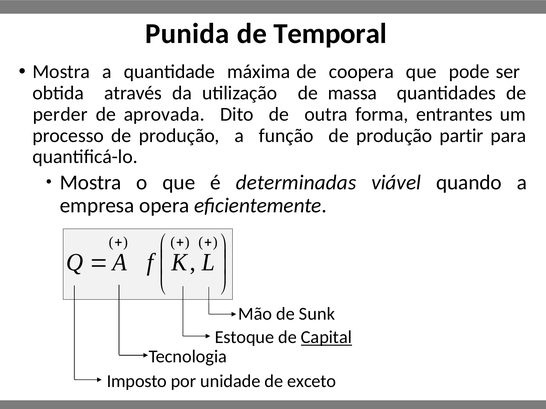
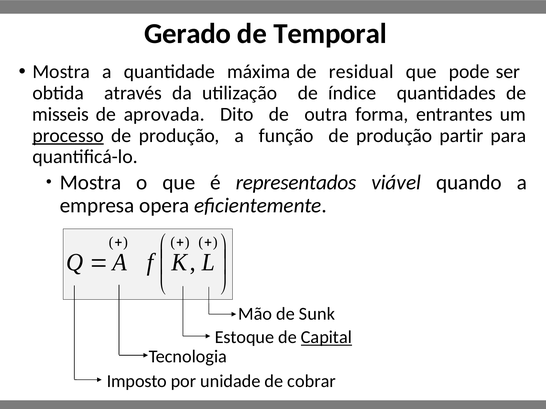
Punida: Punida -> Gerado
coopera: coopera -> residual
massa: massa -> índice
perder: perder -> misseis
processo underline: none -> present
determinadas: determinadas -> representados
exceto: exceto -> cobrar
